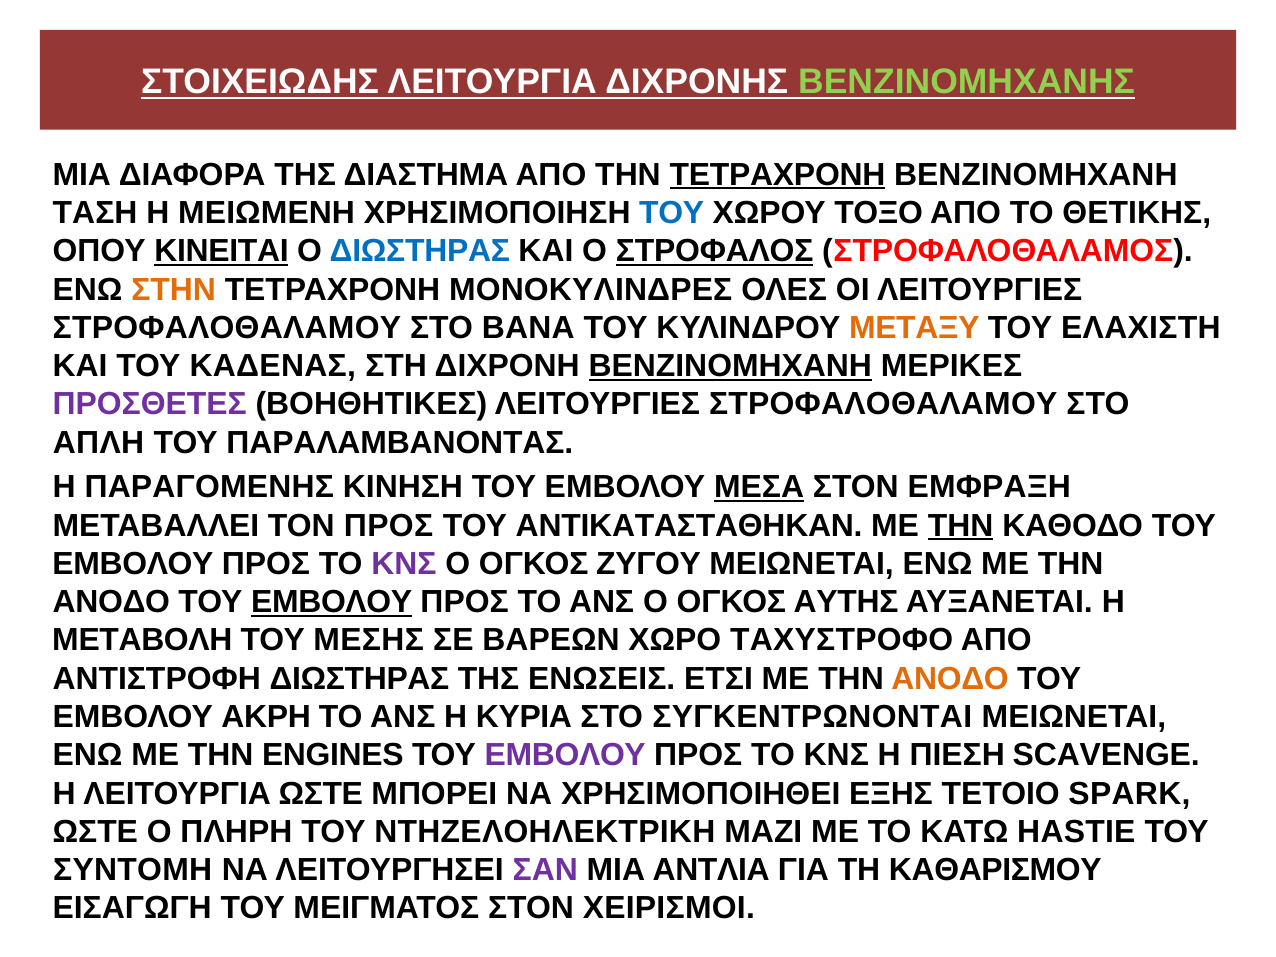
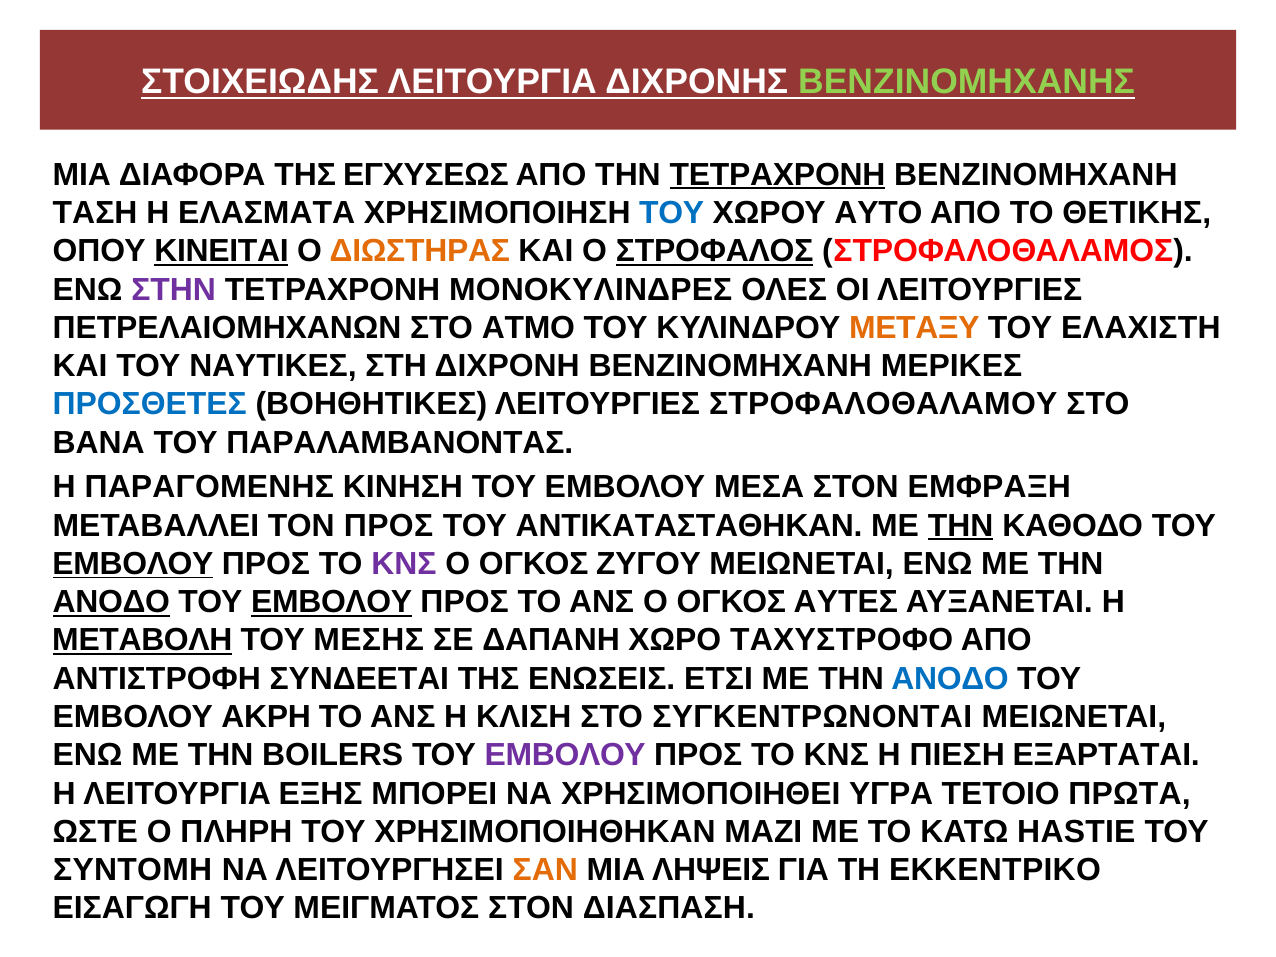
ΔΙΑΣΤΗΜΑ: ΔΙΑΣΤΗΜΑ -> ΕΓΧΥΣΕΩΣ
ΜΕΙΩΜΕΝΗ: ΜΕΙΩΜΕΝΗ -> ΕΛΑΣΜΑΤΑ
ΤΟΞΟ: ΤΟΞΟ -> ΑΥΤΟ
ΔΙΩΣΤΗΡΑΣ at (420, 251) colour: blue -> orange
ΣΤΗΝ colour: orange -> purple
ΣΤΡΟΦΑΛΟΘΑΛΑΜΟΥ at (227, 328): ΣΤΡΟΦΑΛΟΘΑΛΑΜΟΥ -> ΠΕΤΡΕΛΑΙΟΜΗΧΑΝΩΝ
ΒΑΝΑ: ΒΑΝΑ -> ΑΤΜΟ
ΚΑΔΕΝΑΣ: ΚΑΔΕΝΑΣ -> ΝΑΥΤΙΚΕΣ
ΒΕΝΖΙΝΟΜΗΧΑΝΗ at (730, 366) underline: present -> none
ΠΡΟΣΘΕΤΕΣ colour: purple -> blue
ΑΠΛΗ: ΑΠΛΗ -> ΒΑΝΑ
ΜΕΣΑ underline: present -> none
ΕΜΒΟΛΟΥ at (133, 564) underline: none -> present
ΑΝΟΔΟ at (111, 602) underline: none -> present
ΑΥΤΗΣ: ΑΥΤΗΣ -> ΑΥΤΕΣ
ΜΕΤΑΒΟΛΗ underline: none -> present
ΒΑΡΕΩΝ: ΒΑΡΕΩΝ -> ΔΑΠΑΝΗ
ΑΝΤΙΣΤΡΟΦΗ ΔΙΩΣΤΗΡΑΣ: ΔΙΩΣΤΗΡΑΣ -> ΣΥΝΔΕΕΤΑΙ
ΑΝΟΔΟ at (950, 679) colour: orange -> blue
ΚΥΡΙΑ: ΚΥΡΙΑ -> ΚΛΙΣΗ
ENGINES: ENGINES -> BOILERS
SCAVENGE: SCAVENGE -> ΕΞΑΡΤΑΤΑΙ
ΛΕΙΤΟΥΡΓΙΑ ΩΣΤΕ: ΩΣΤΕ -> ΕΞΗΣ
ΕΞΗΣ: ΕΞΗΣ -> ΥΓΡΑ
SPARK: SPARK -> ΠΡΩΤΑ
ΝΤΗΖΕΛΟΗΛΕΚΤΡΙΚΗ: ΝΤΗΖΕΛΟΗΛΕΚΤΡΙΚΗ -> ΧΡΗΣΙΜΟΠΟΙΗΘΗΚΑΝ
ΣΑΝ colour: purple -> orange
ΑΝΤΛΙA: ΑΝΤΛΙA -> ΛΗΨΕΙΣ
ΚΑΘΑΡΙΣΜΟΥ: ΚΑΘΑΡΙΣΜΟΥ -> ΕΚΚΕΝΤΡΙΚΟ
ΧΕΙΡΙΣΜΟΙ: ΧΕΙΡΙΣΜΟΙ -> ΔΙΑΣΠΑΣΗ
